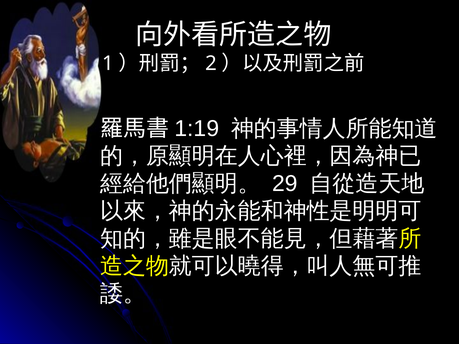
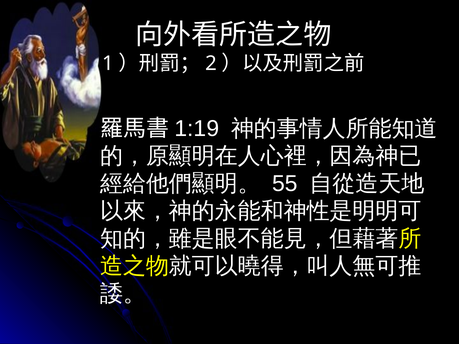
29: 29 -> 55
